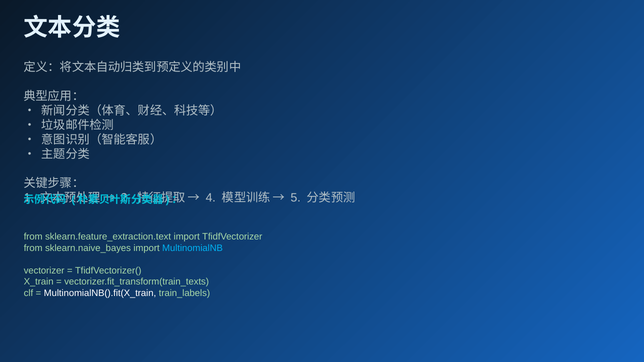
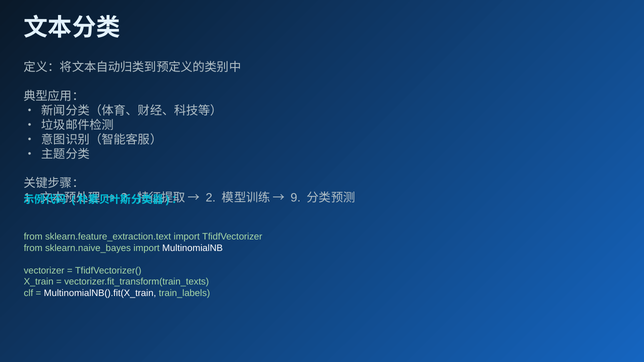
4 at (211, 198): 4 -> 2
5: 5 -> 9
MultinomialNB colour: light blue -> white
